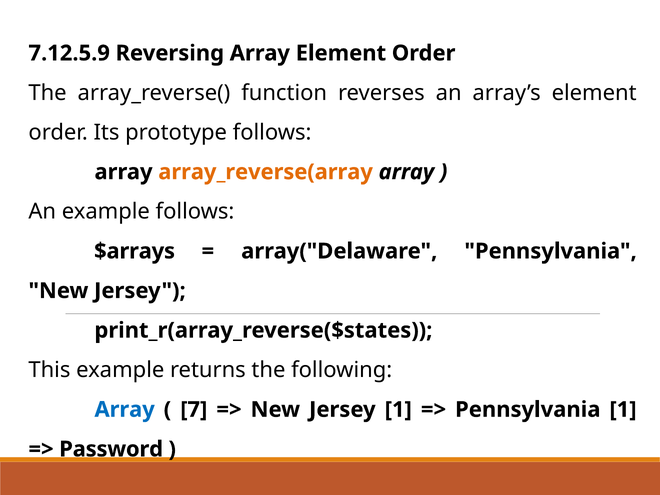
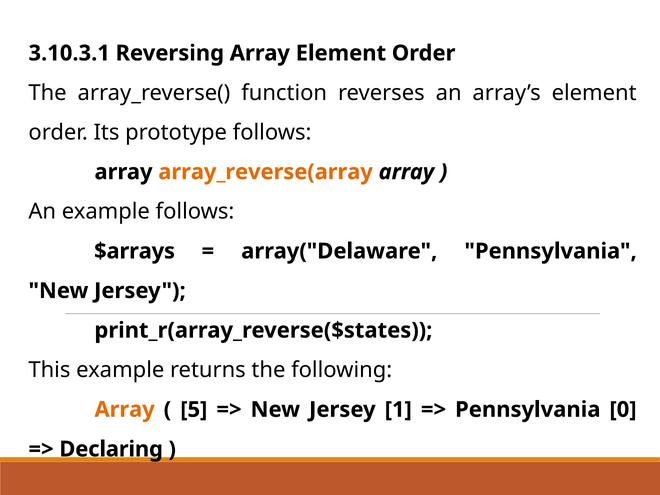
7.12.5.9: 7.12.5.9 -> 3.10.3.1
Array at (125, 410) colour: blue -> orange
7: 7 -> 5
Pennsylvania 1: 1 -> 0
Password: Password -> Declaring
